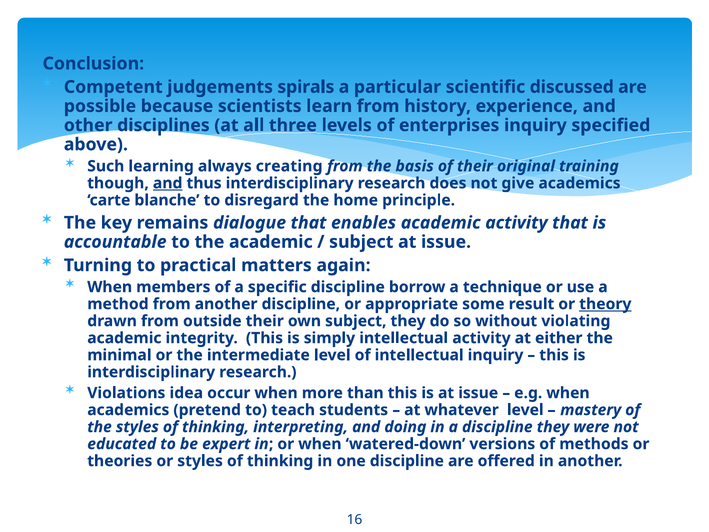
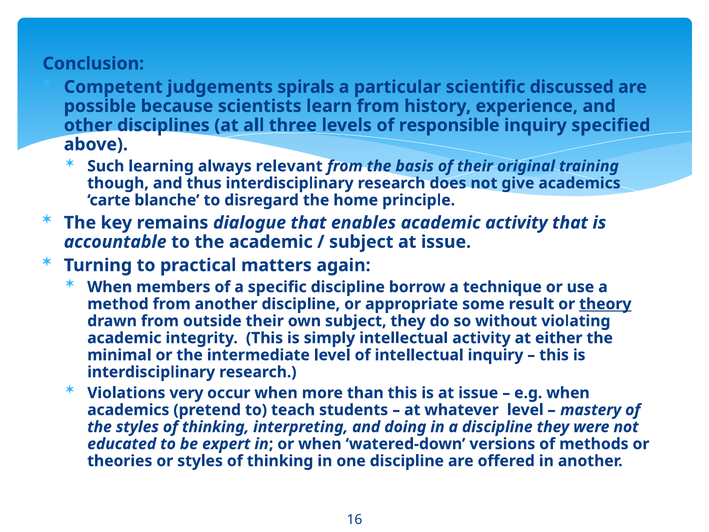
enterprises: enterprises -> responsible
creating: creating -> relevant
and at (168, 183) underline: present -> none
idea: idea -> very
